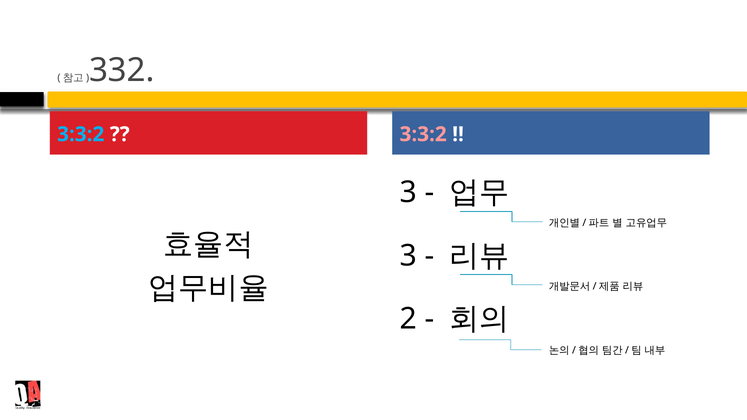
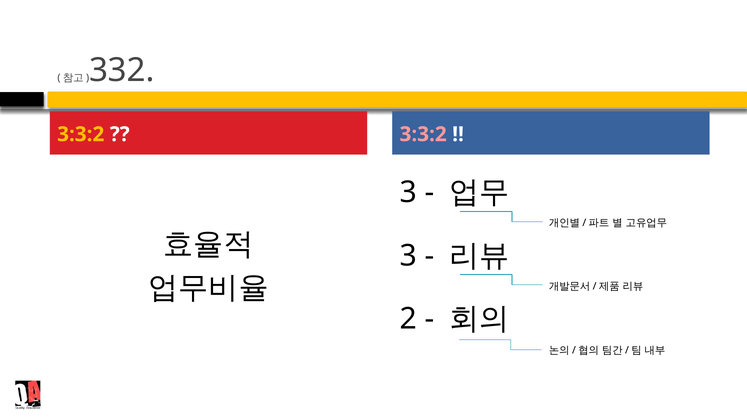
3:3:2 at (81, 134) colour: light blue -> yellow
